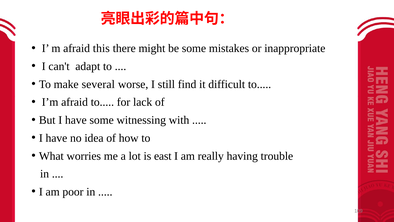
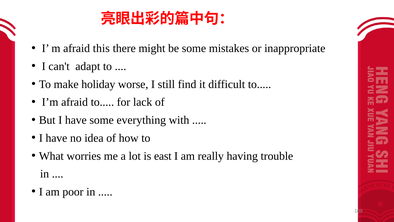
several: several -> holiday
witnessing: witnessing -> everything
